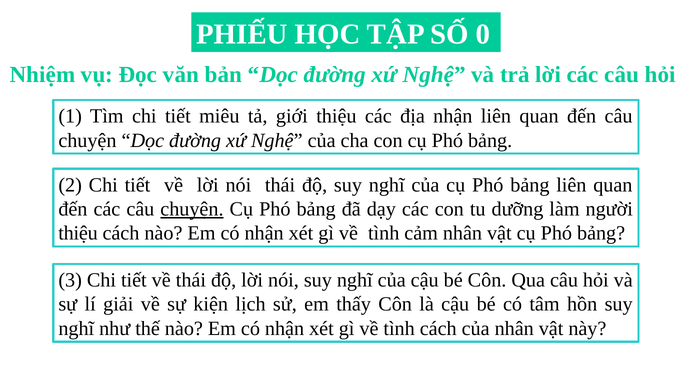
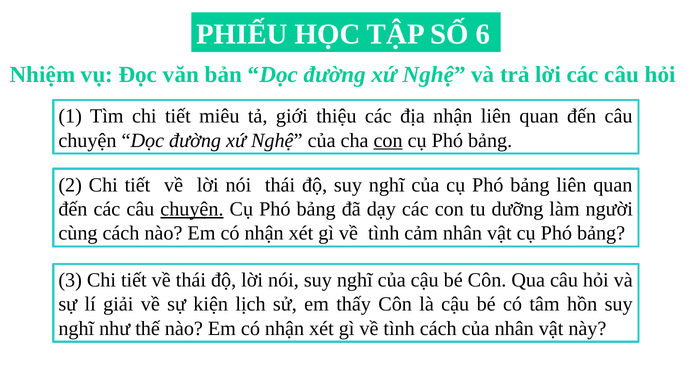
0: 0 -> 6
con at (388, 140) underline: none -> present
thiệu at (78, 233): thiệu -> cùng
